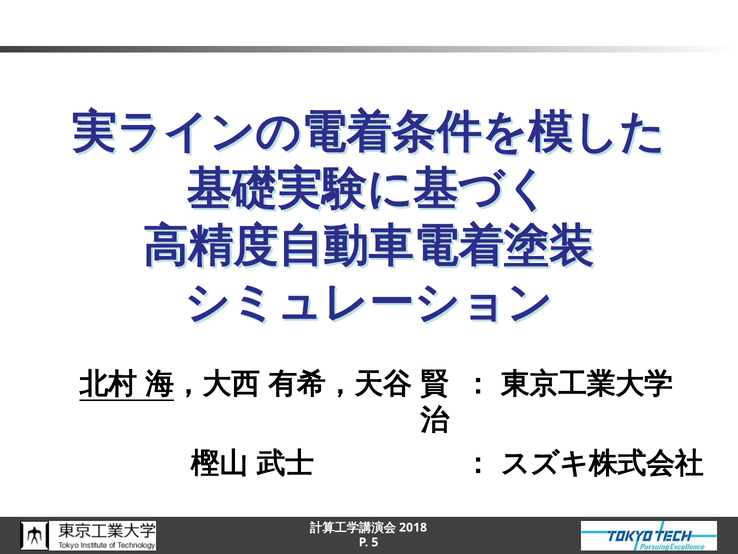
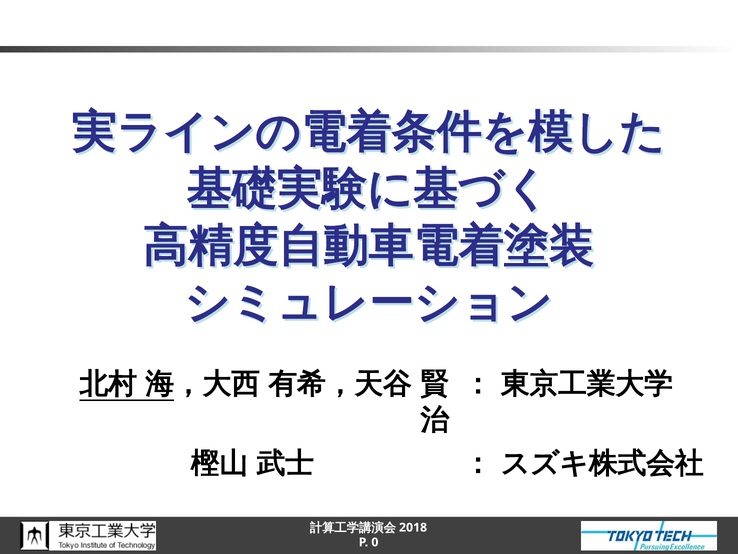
5: 5 -> 0
